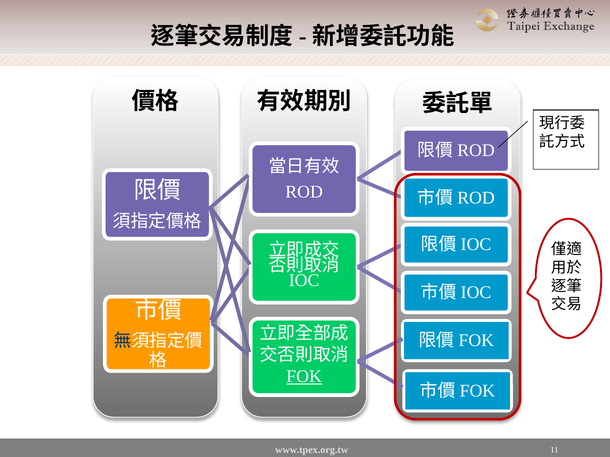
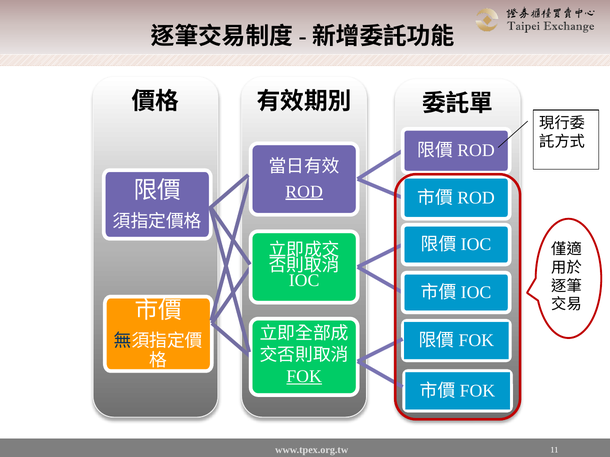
ROD underline: none -> present
